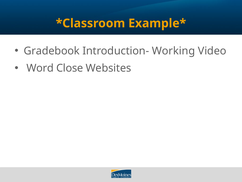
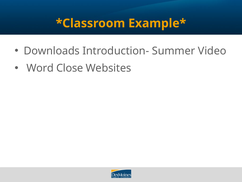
Gradebook: Gradebook -> Downloads
Working: Working -> Summer
